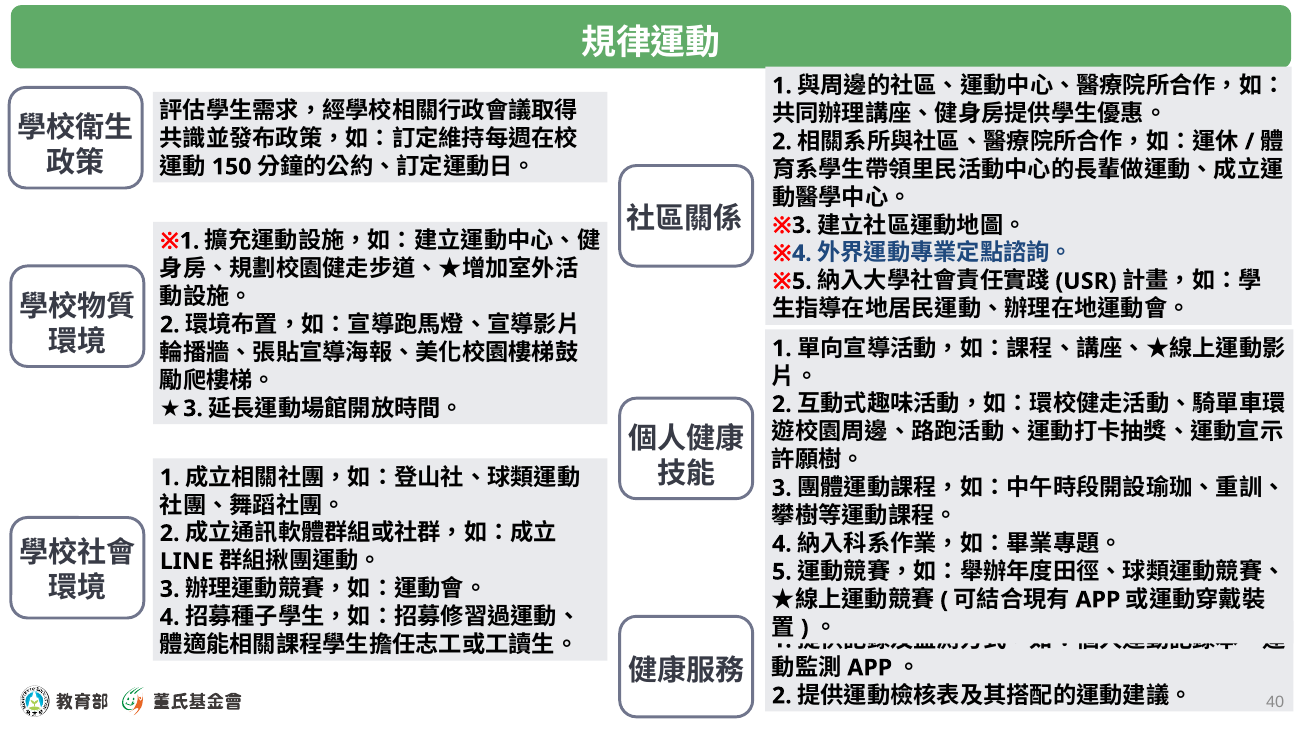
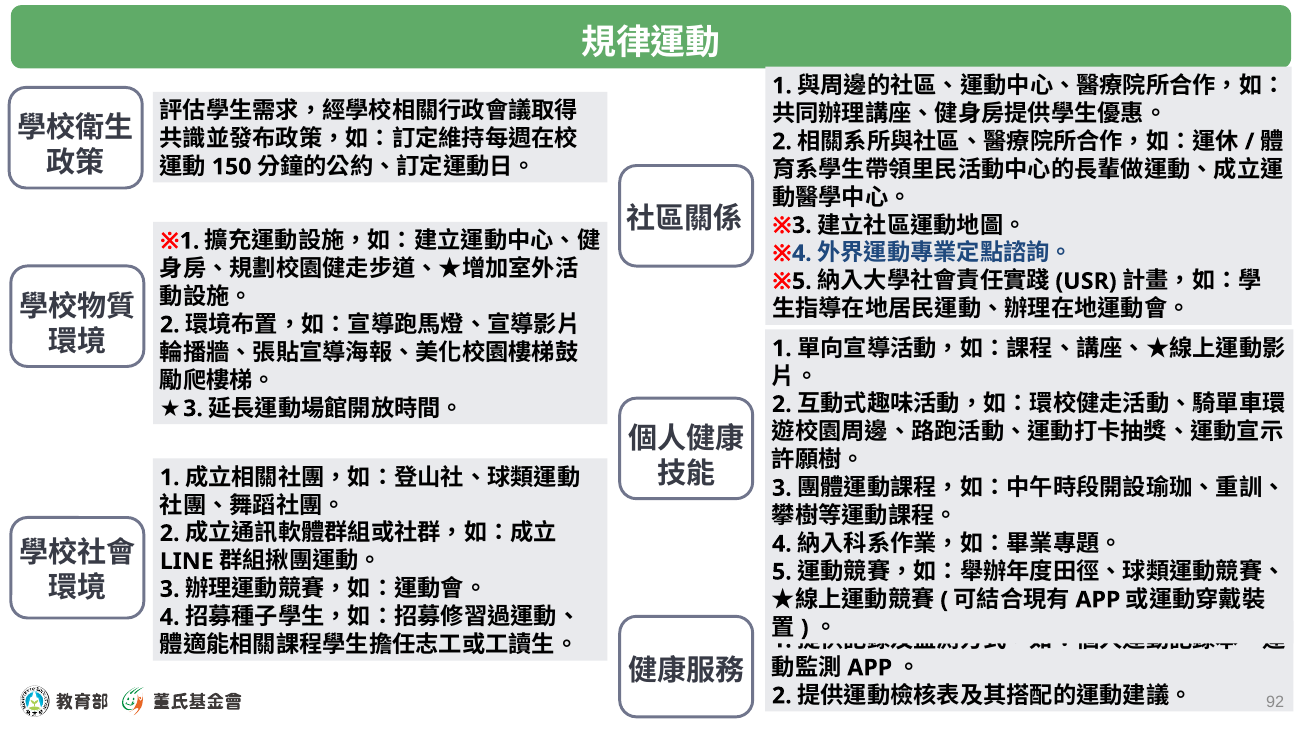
40: 40 -> 92
